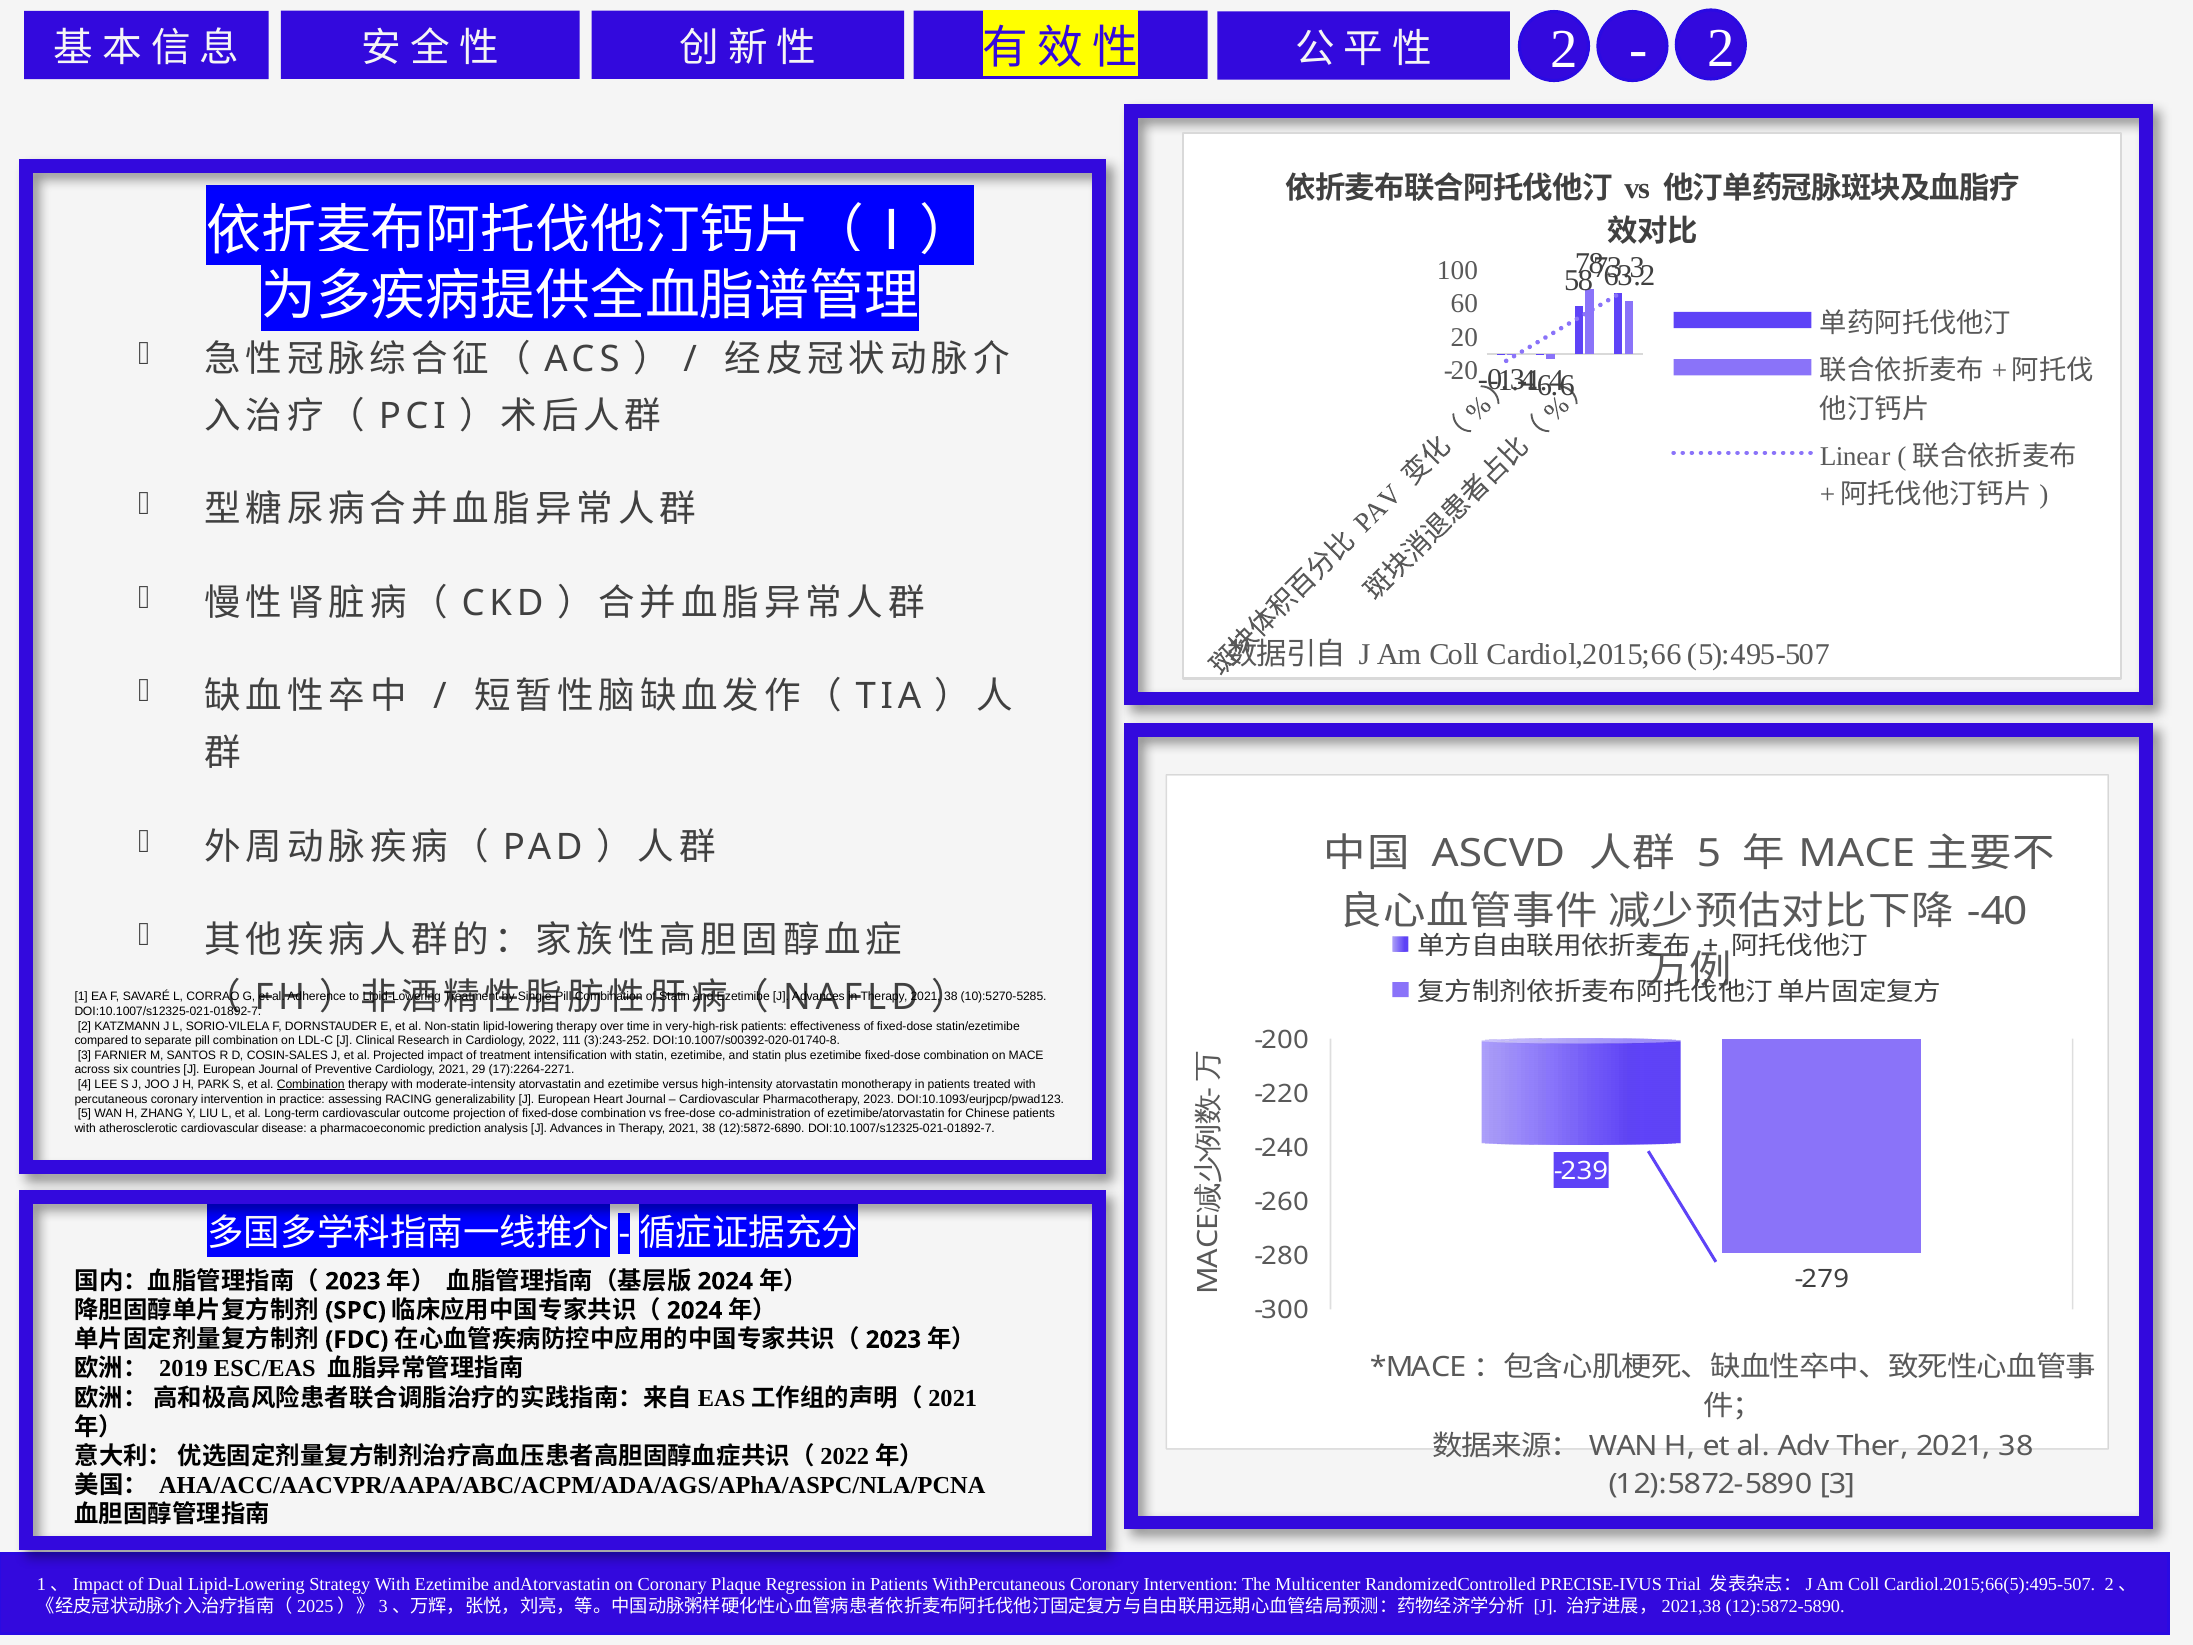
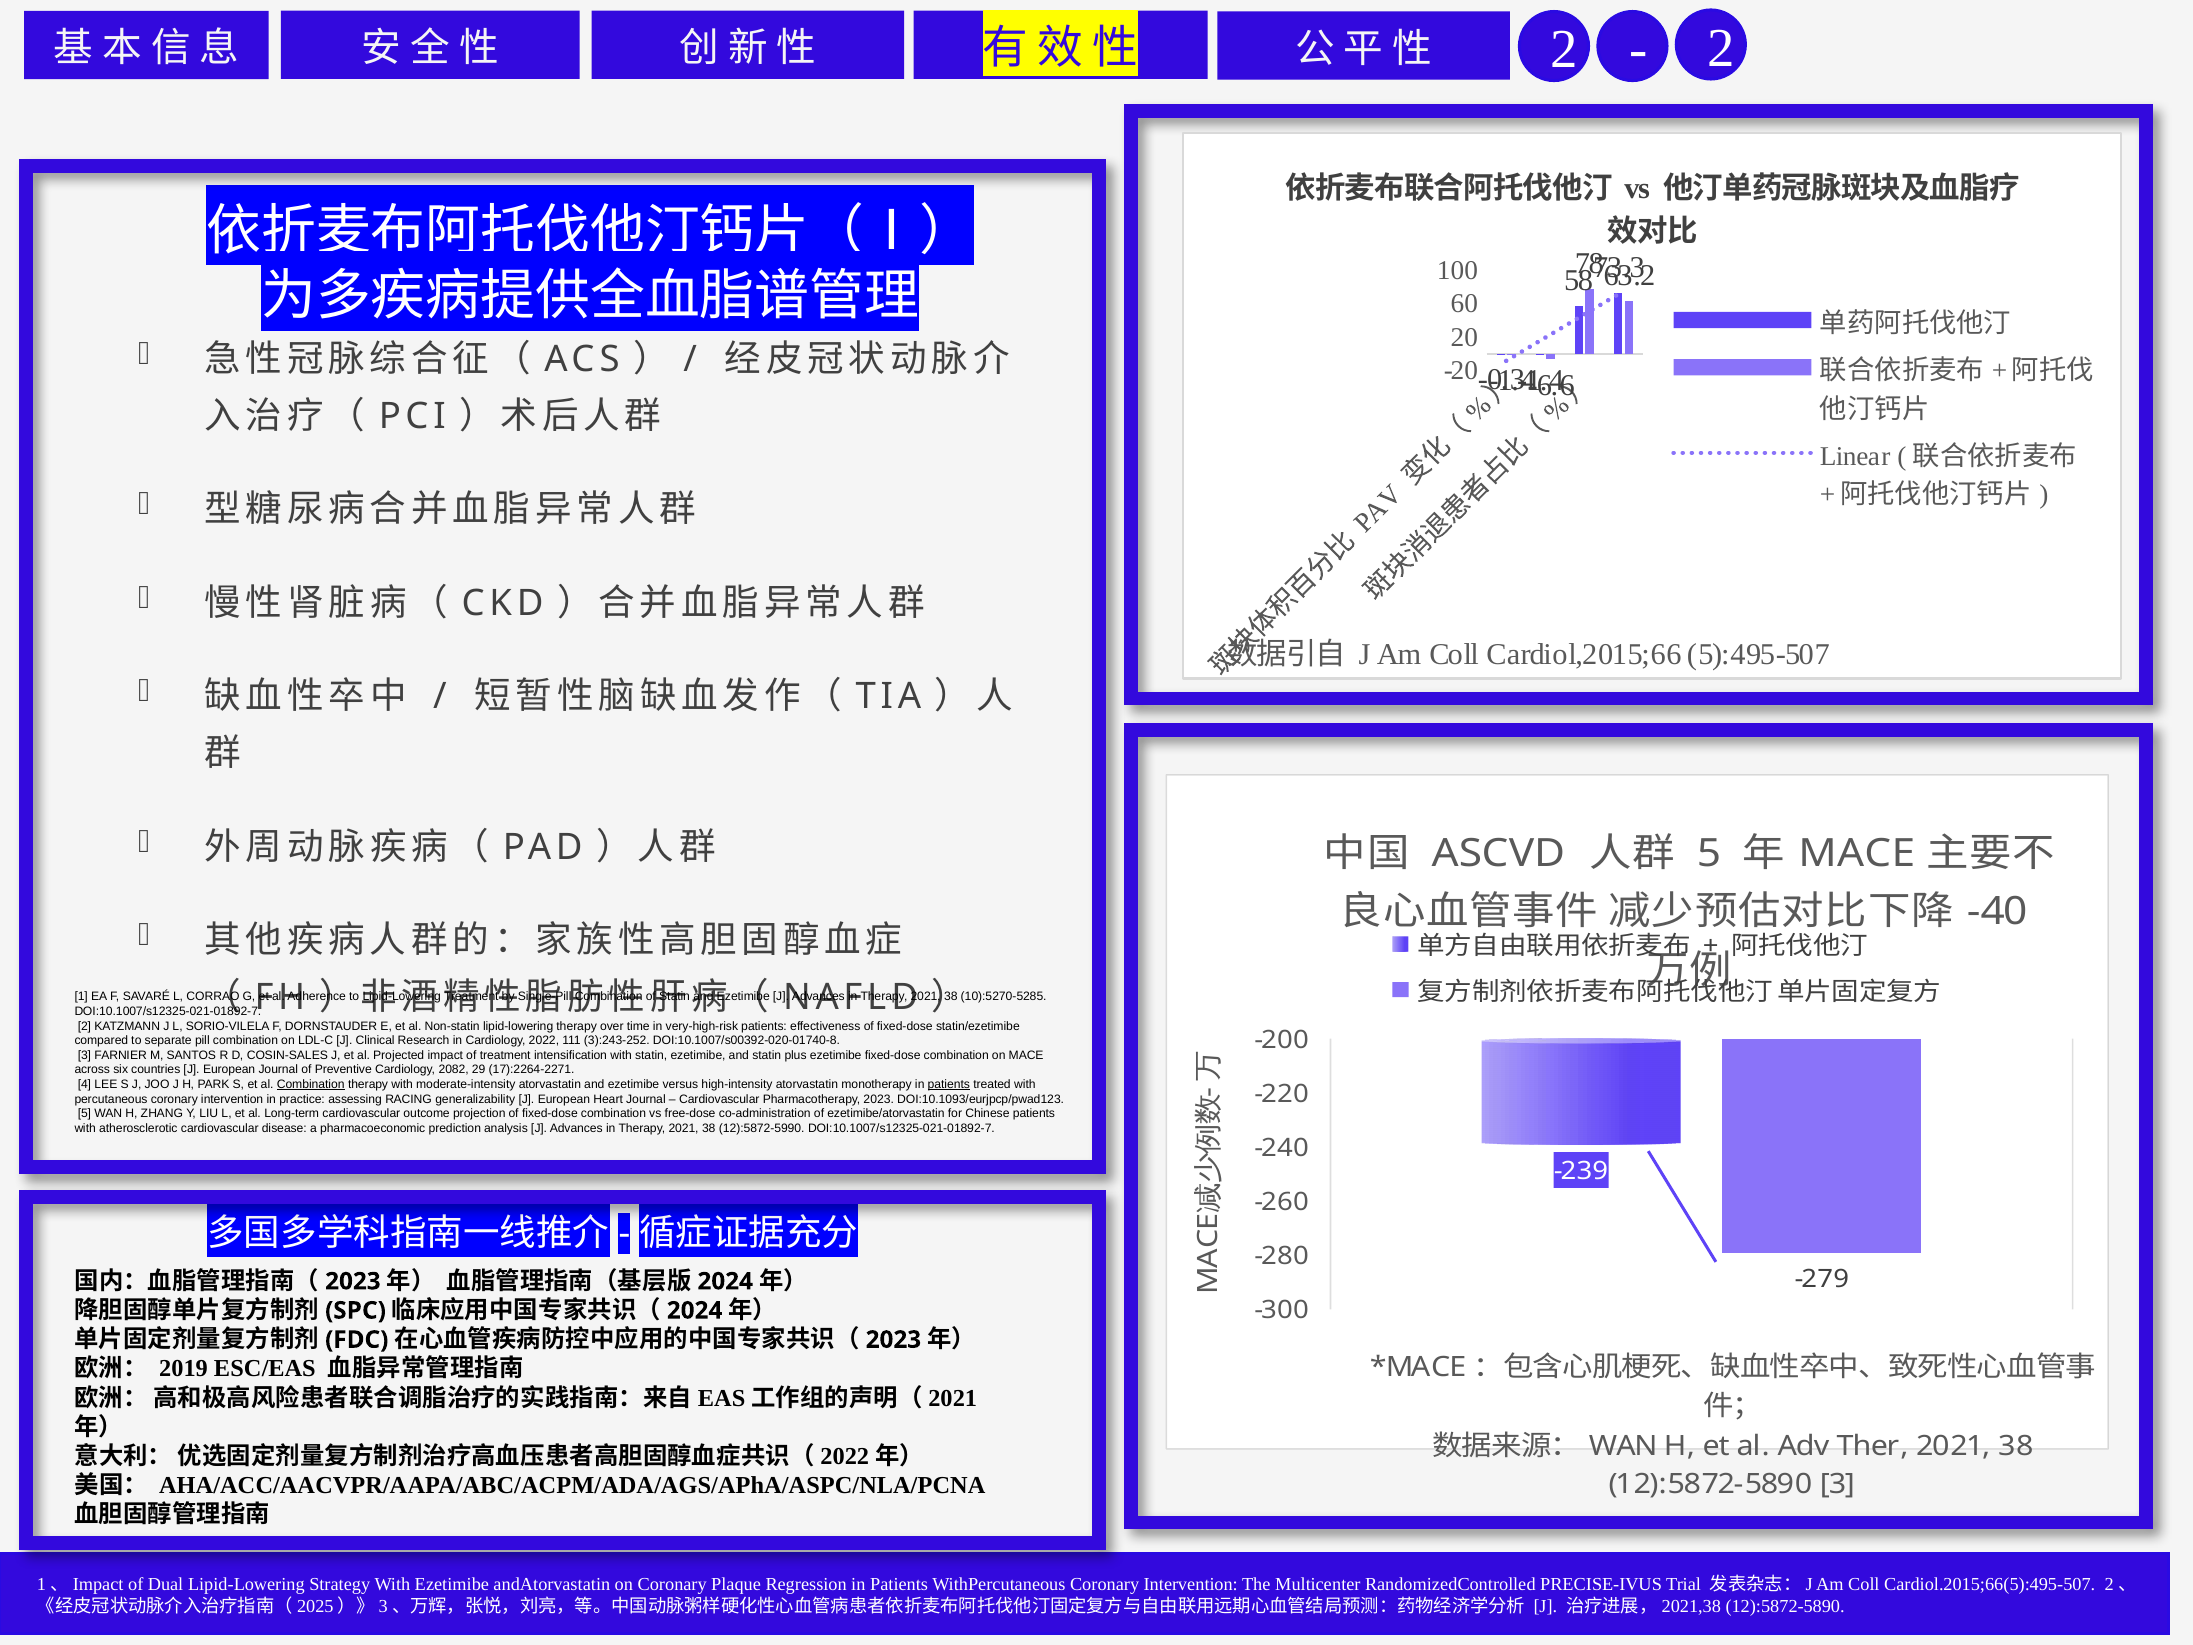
Cardiology 2021: 2021 -> 2082
patients at (949, 1084) underline: none -> present
12):5872-6890: 12):5872-6890 -> 12):5872-5990
